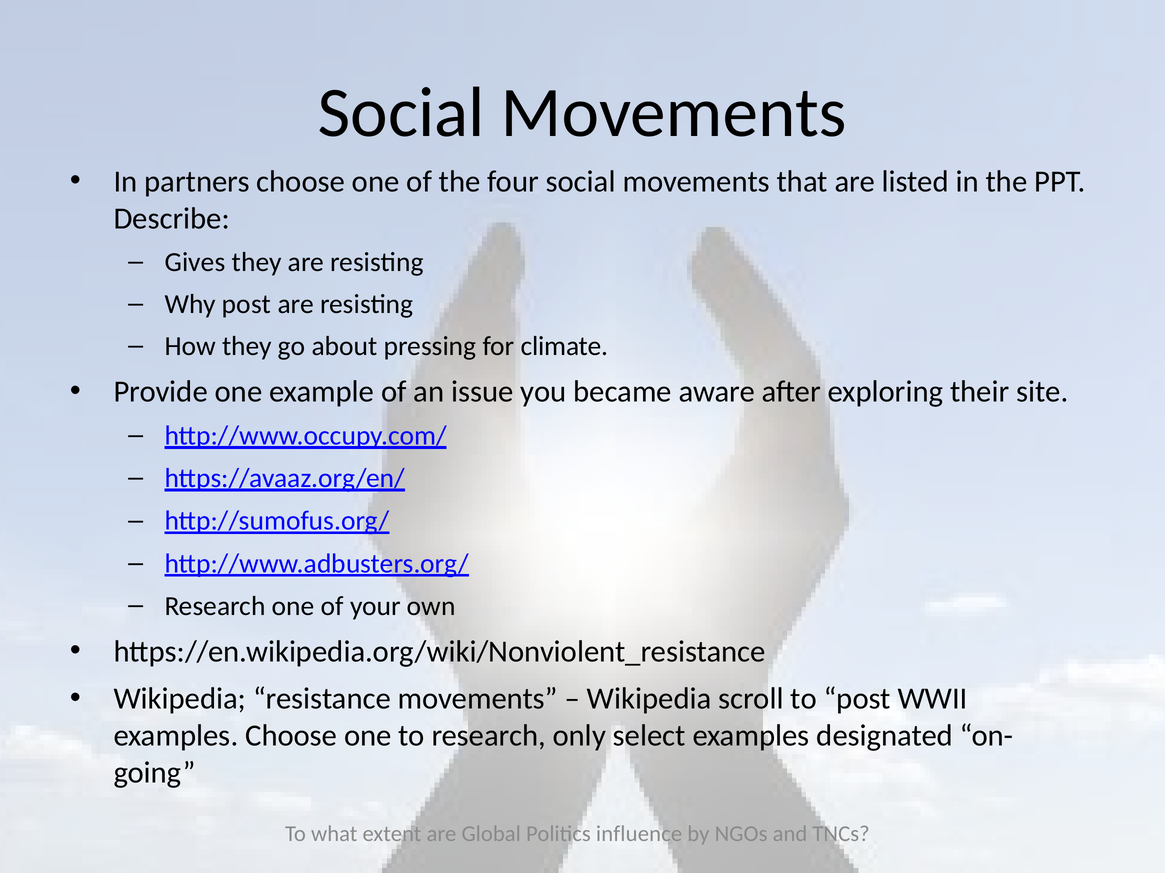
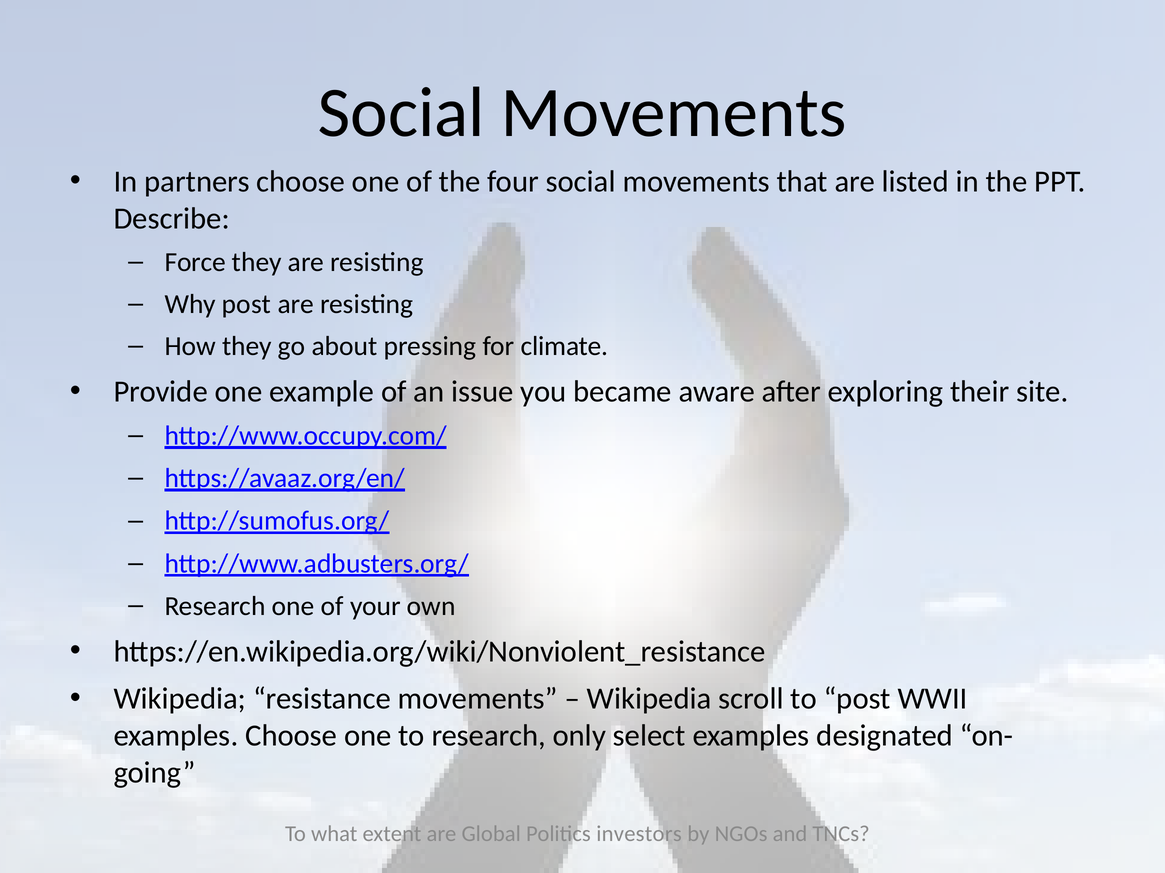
Gives: Gives -> Force
influence: influence -> investors
